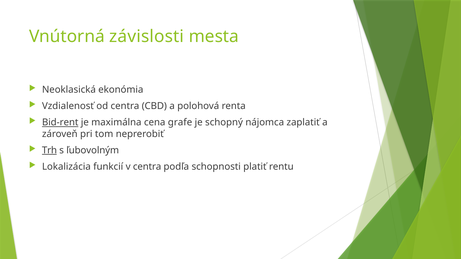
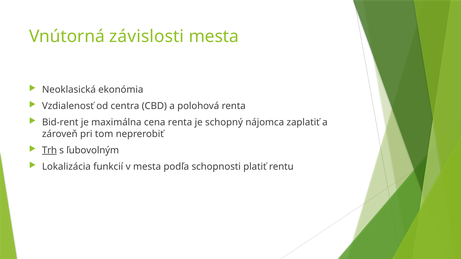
Bid-rent underline: present -> none
cena grafe: grafe -> renta
v centra: centra -> mesta
